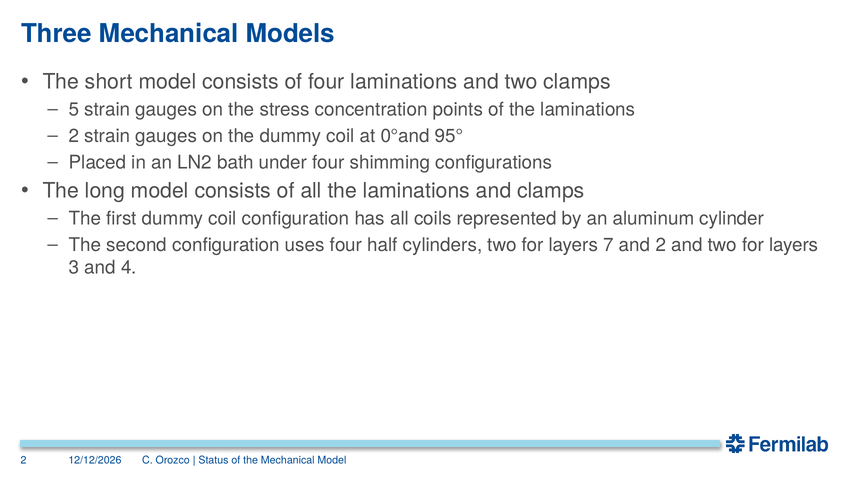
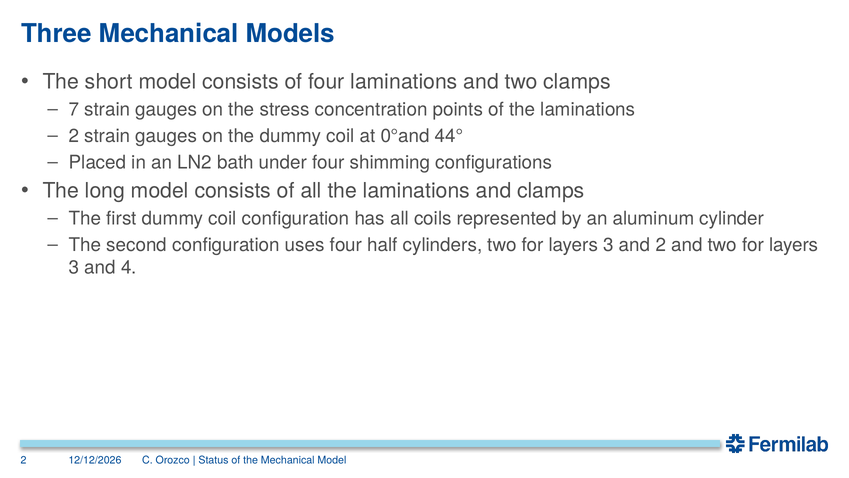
5: 5 -> 7
95°: 95° -> 44°
7 at (608, 245): 7 -> 3
